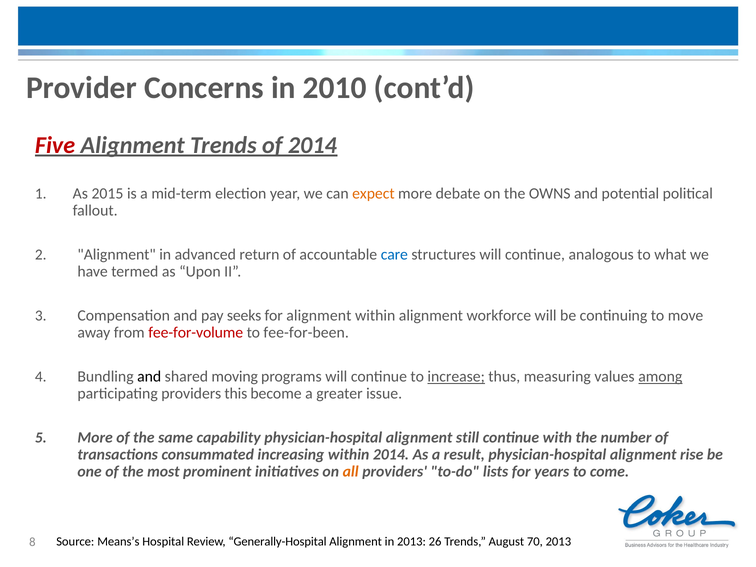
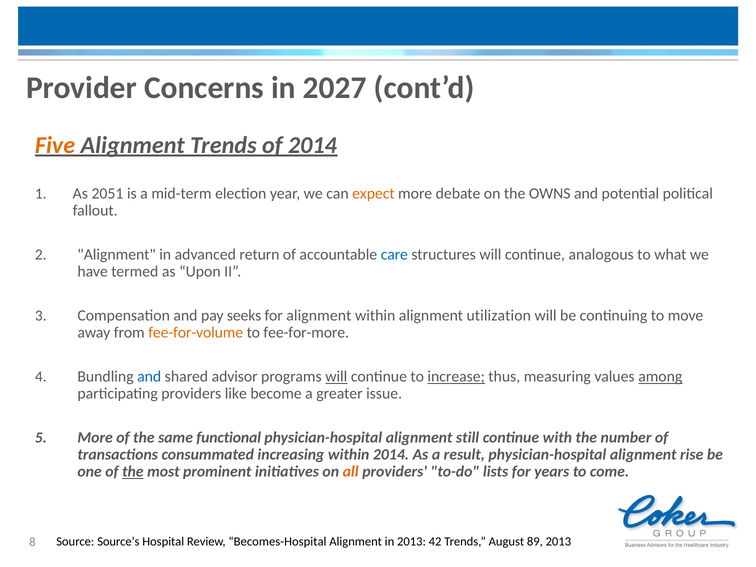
2010: 2010 -> 2027
Five colour: red -> orange
2015: 2015 -> 2051
workforce: workforce -> utilization
fee-for-volume colour: red -> orange
fee-for-been: fee-for-been -> fee-for-more
and at (149, 377) colour: black -> blue
moving: moving -> advisor
will at (336, 377) underline: none -> present
this: this -> like
capability: capability -> functional
the at (133, 472) underline: none -> present
Means’s: Means’s -> Source’s
Generally-Hospital: Generally-Hospital -> Becomes-Hospital
26: 26 -> 42
70: 70 -> 89
